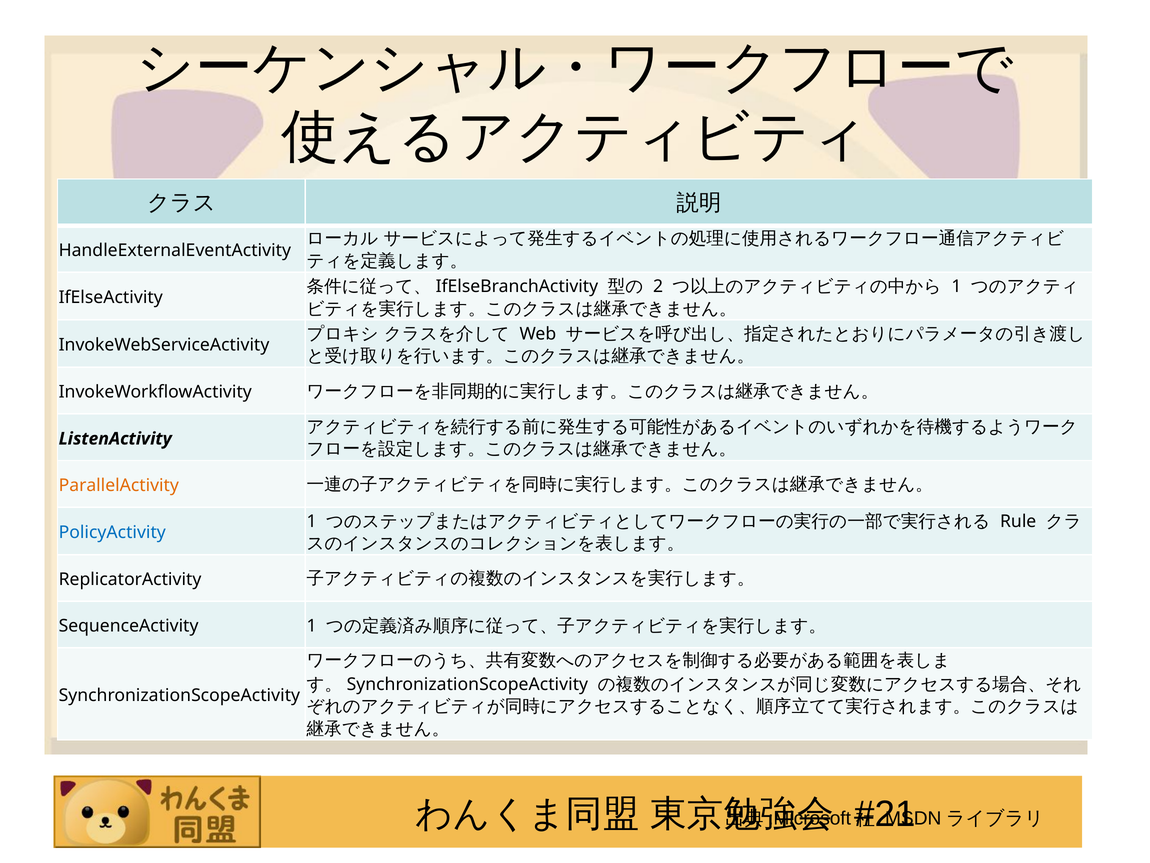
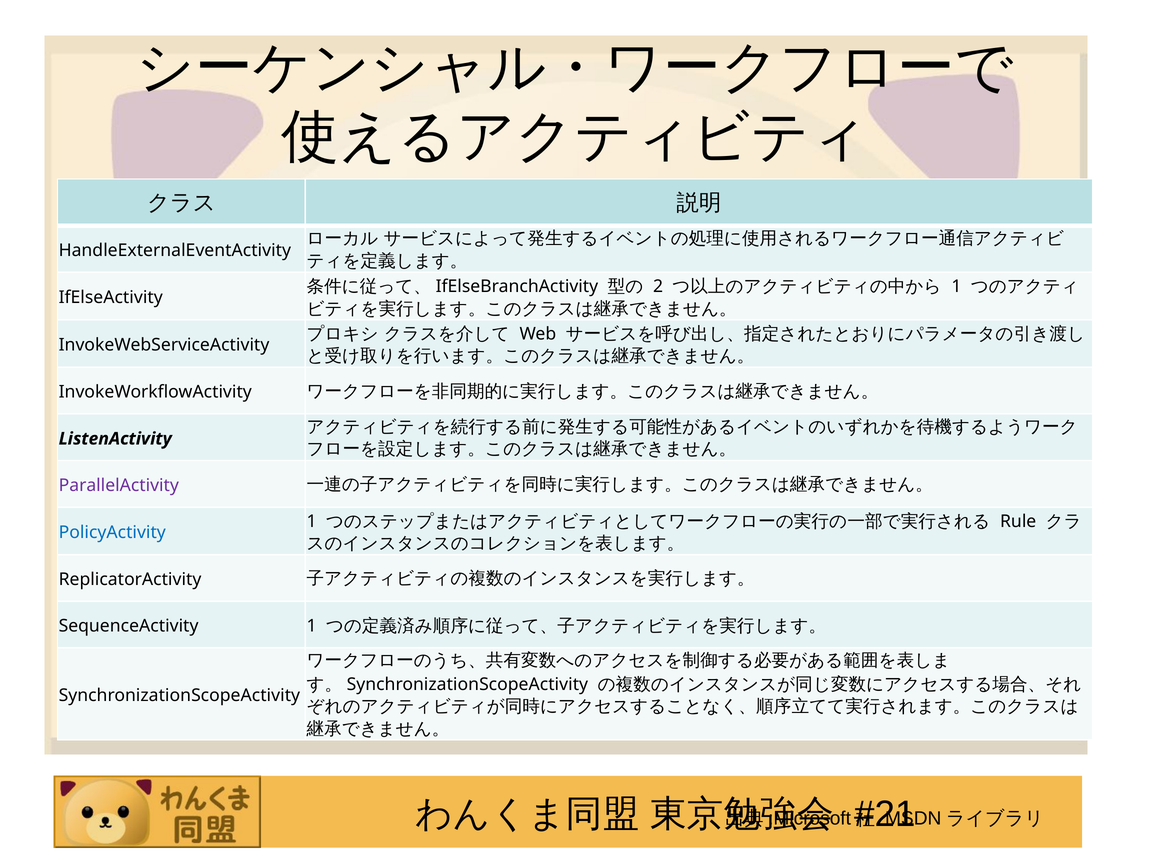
ParallelActivity colour: orange -> purple
